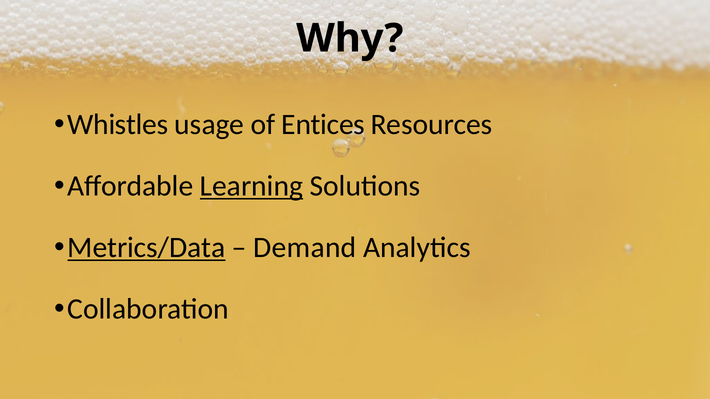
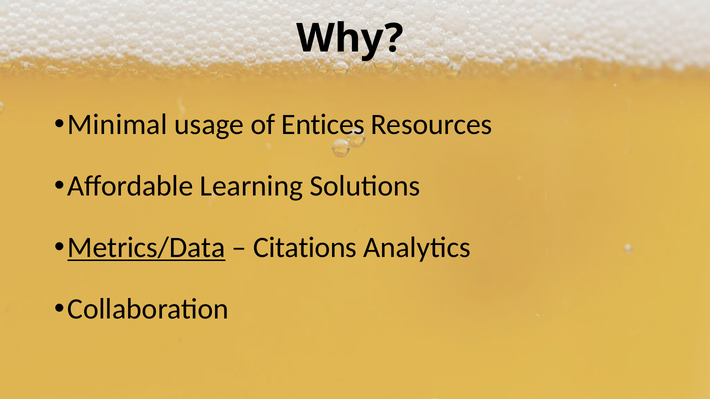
Whistles: Whistles -> Minimal
Learning underline: present -> none
Demand: Demand -> Citations
